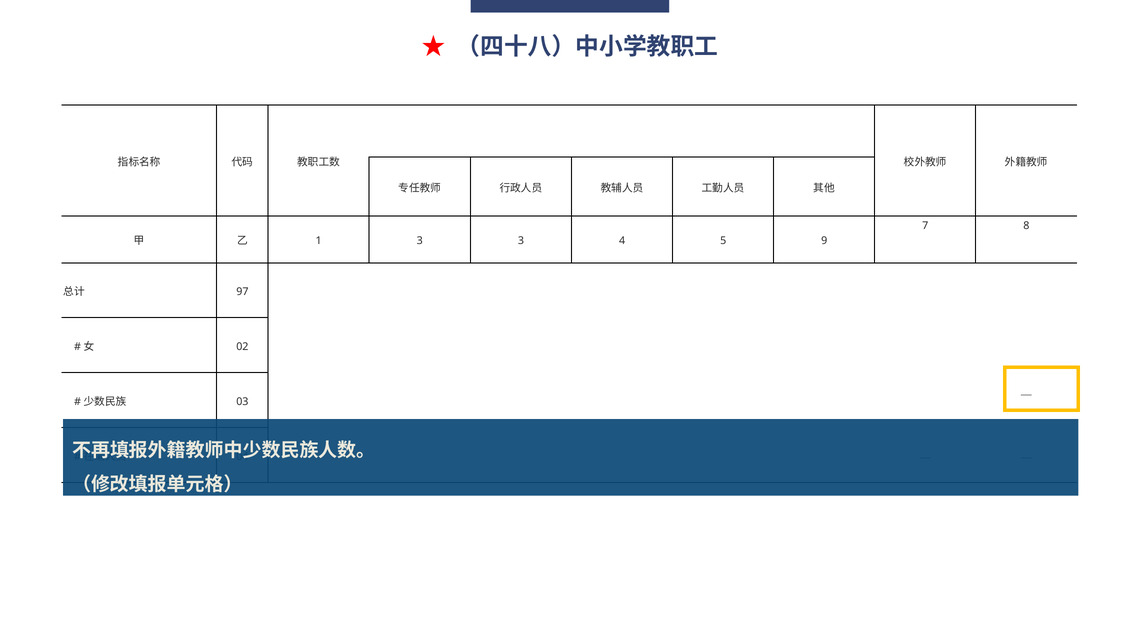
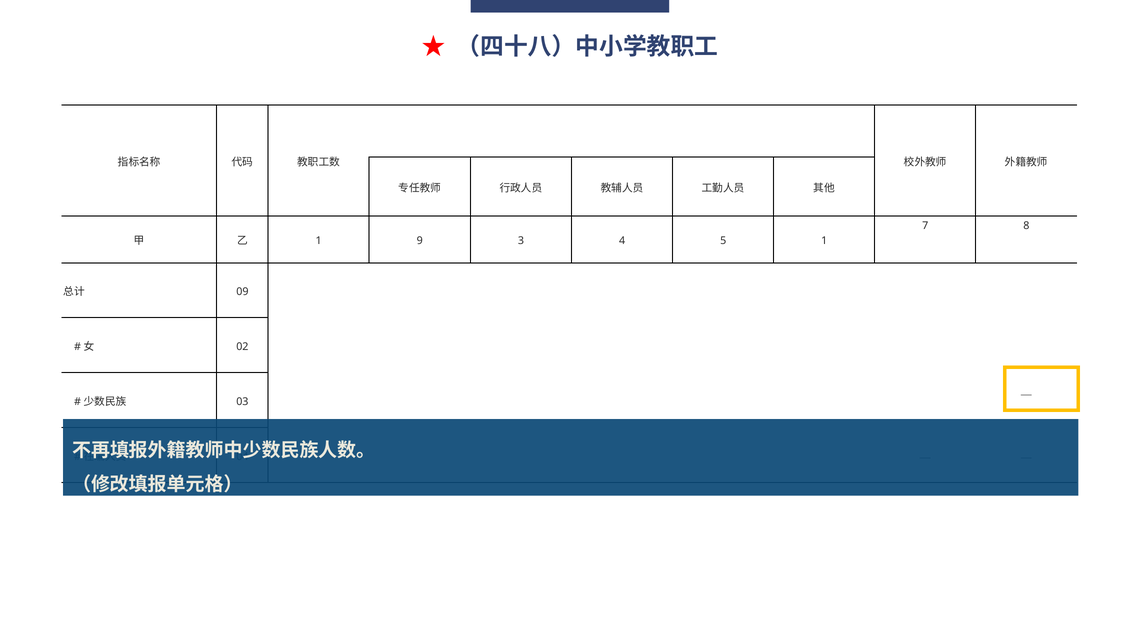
1 3: 3 -> 9
5 9: 9 -> 1
97: 97 -> 09
